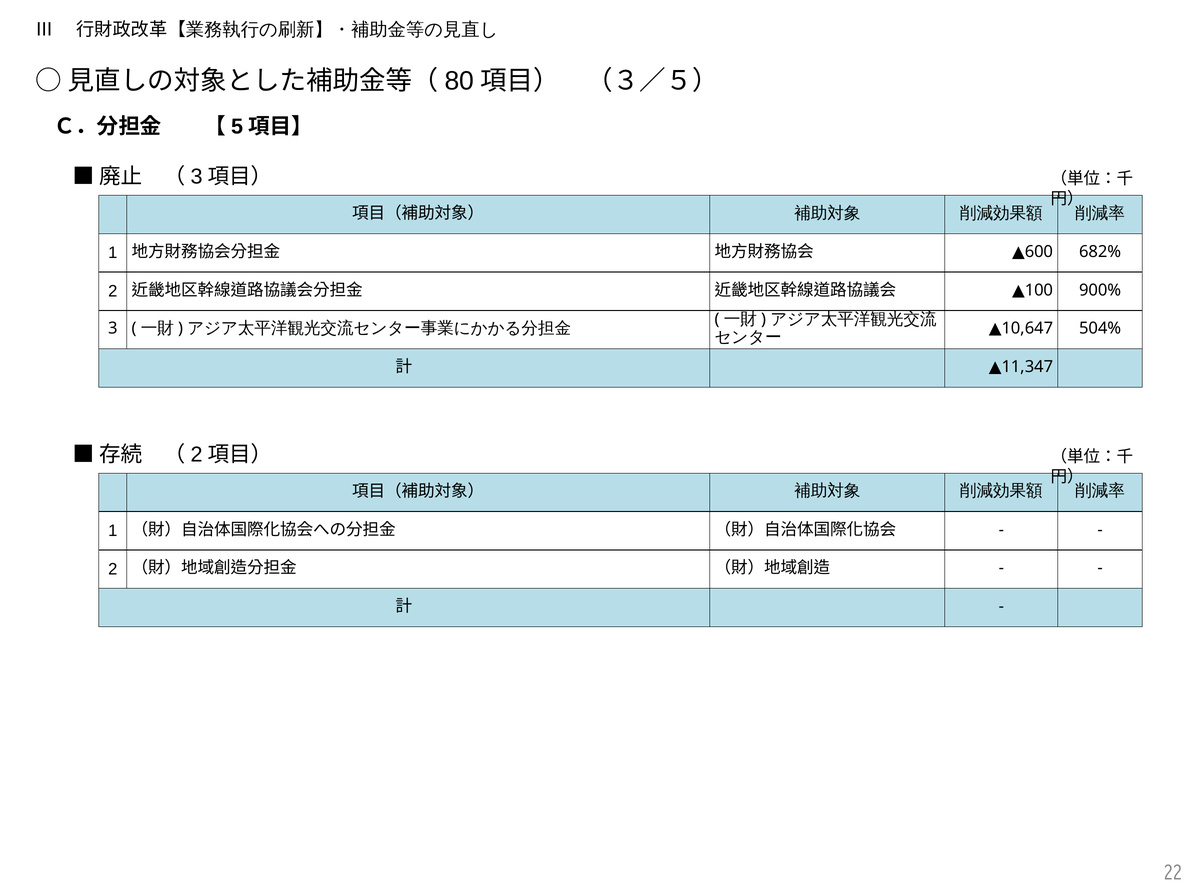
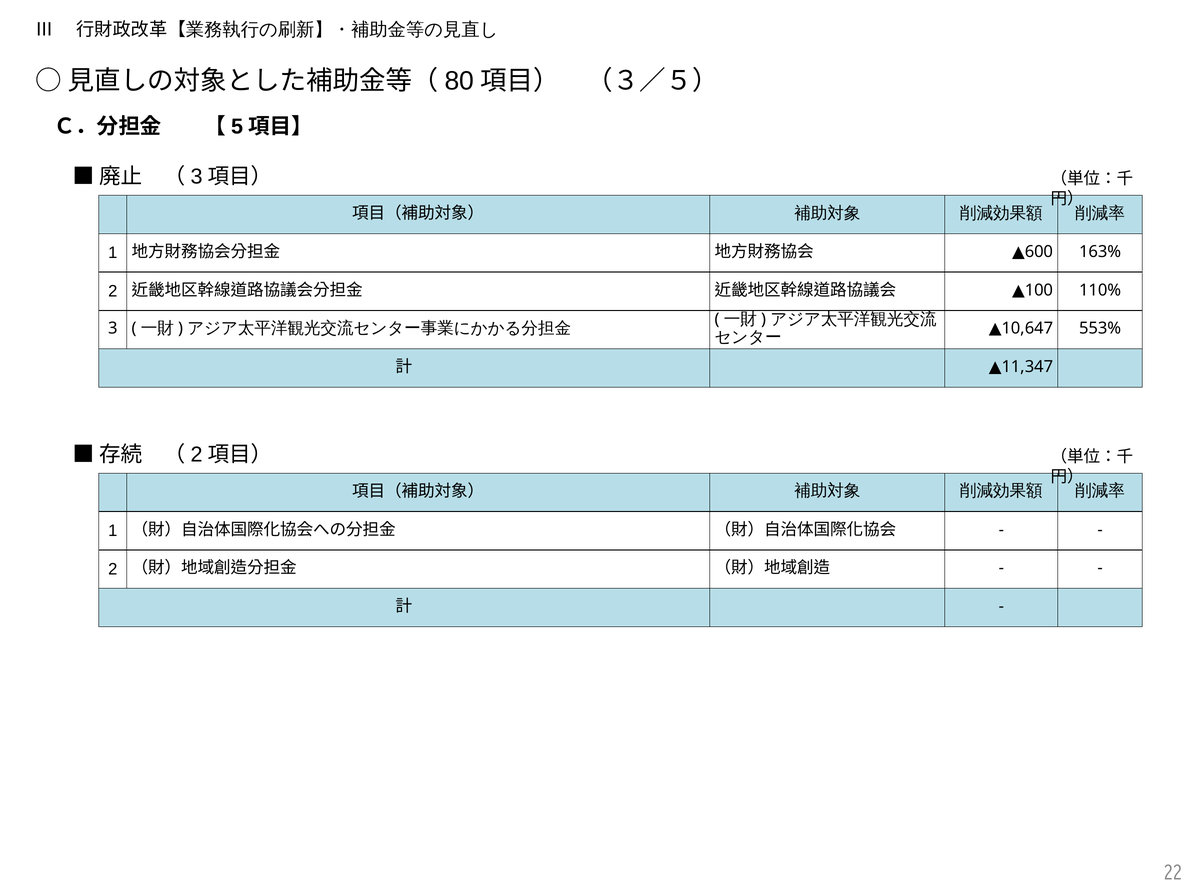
682%: 682% -> 163%
900%: 900% -> 110%
504%: 504% -> 553%
